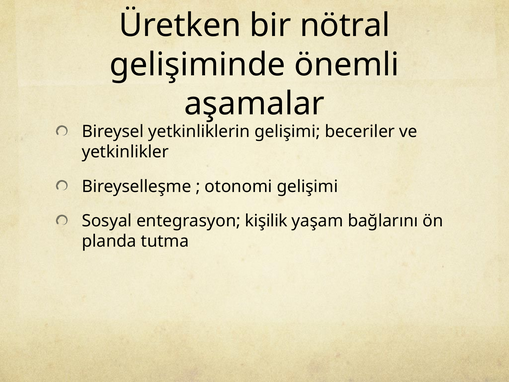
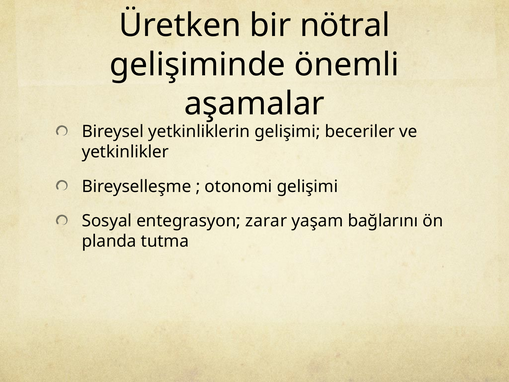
kişilik: kişilik -> zarar
